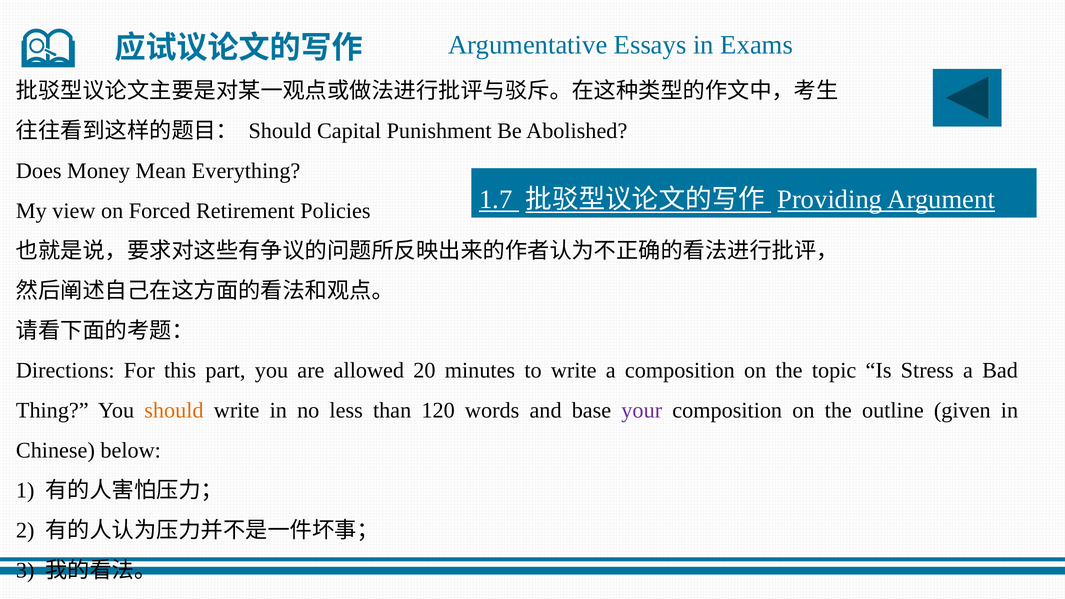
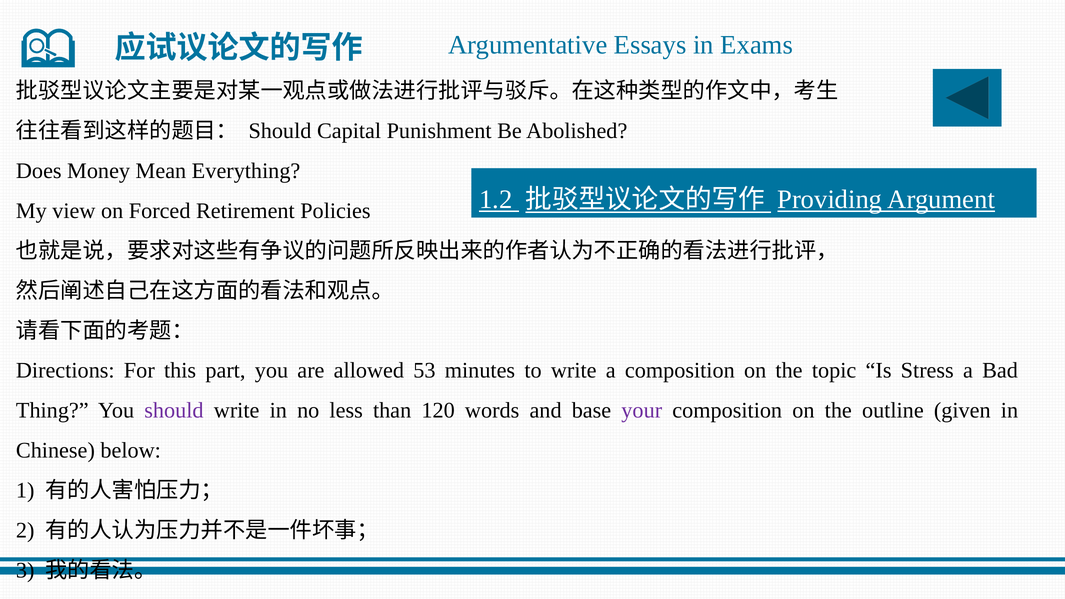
1.7: 1.7 -> 1.2
20: 20 -> 53
should at (174, 411) colour: orange -> purple
